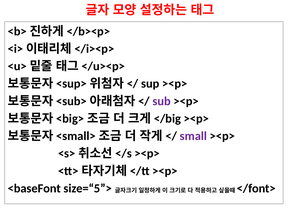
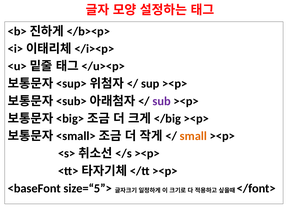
small colour: purple -> orange
